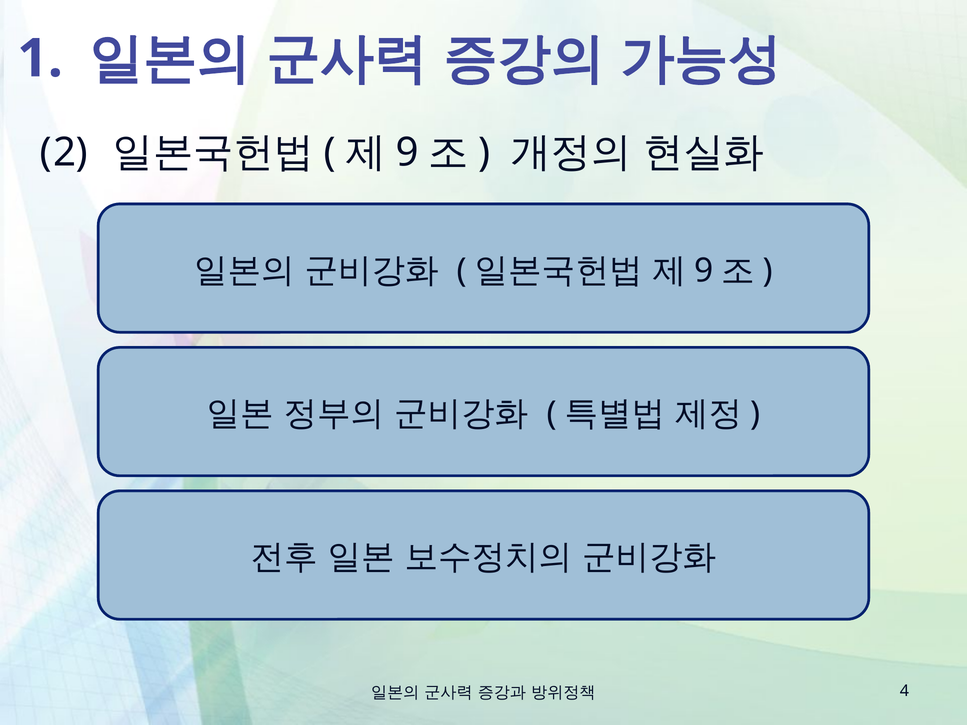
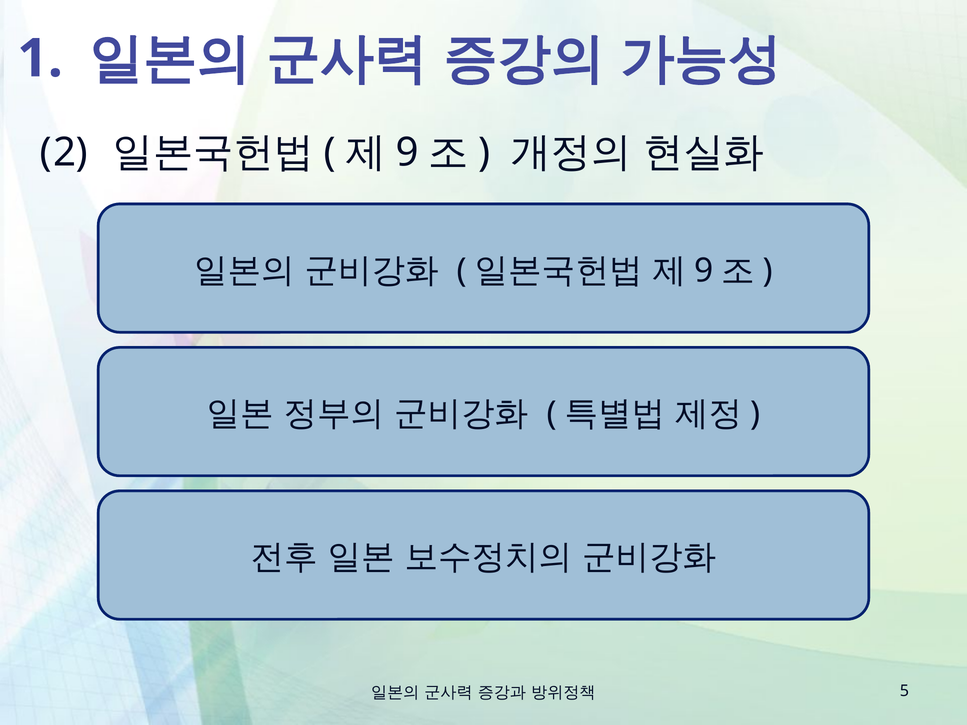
4: 4 -> 5
